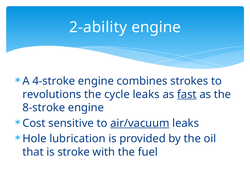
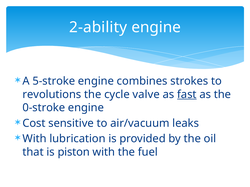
4-stroke: 4-stroke -> 5-stroke
cycle leaks: leaks -> valve
8-stroke: 8-stroke -> 0-stroke
air/vacuum underline: present -> none
Hole at (35, 139): Hole -> With
stroke: stroke -> piston
